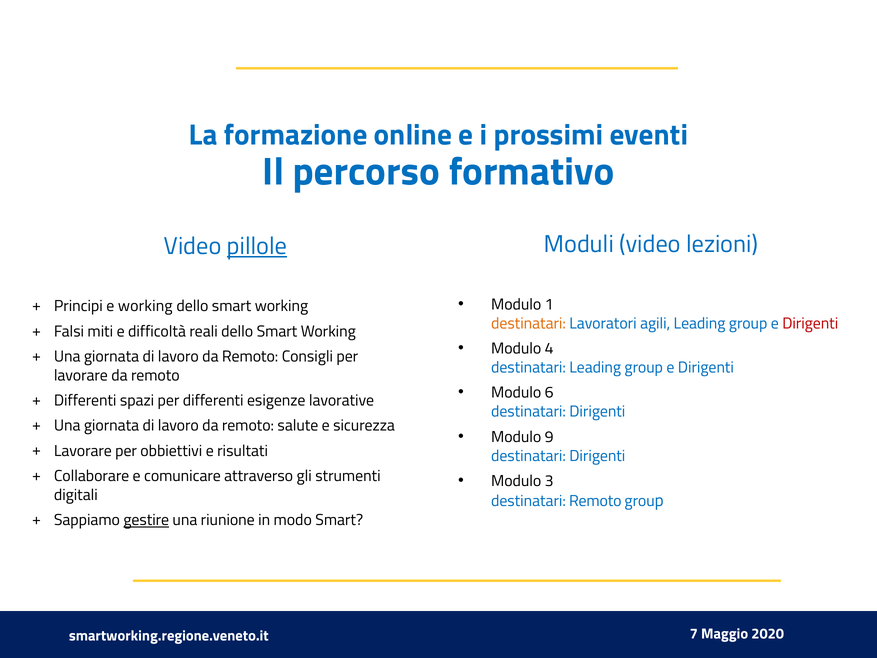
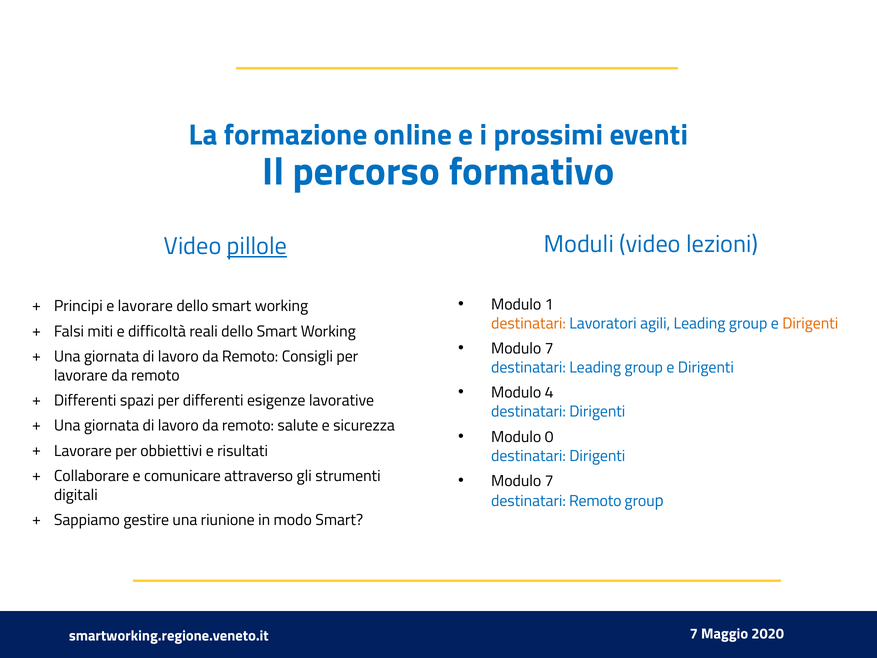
e working: working -> lavorare
Dirigenti at (810, 323) colour: red -> orange
4 at (549, 348): 4 -> 7
6: 6 -> 4
9: 9 -> 0
3 at (549, 481): 3 -> 7
gestire underline: present -> none
